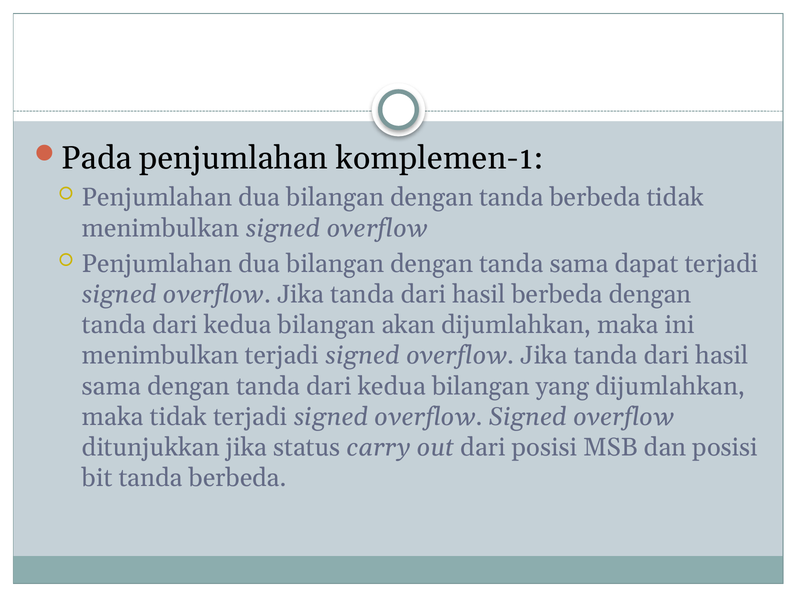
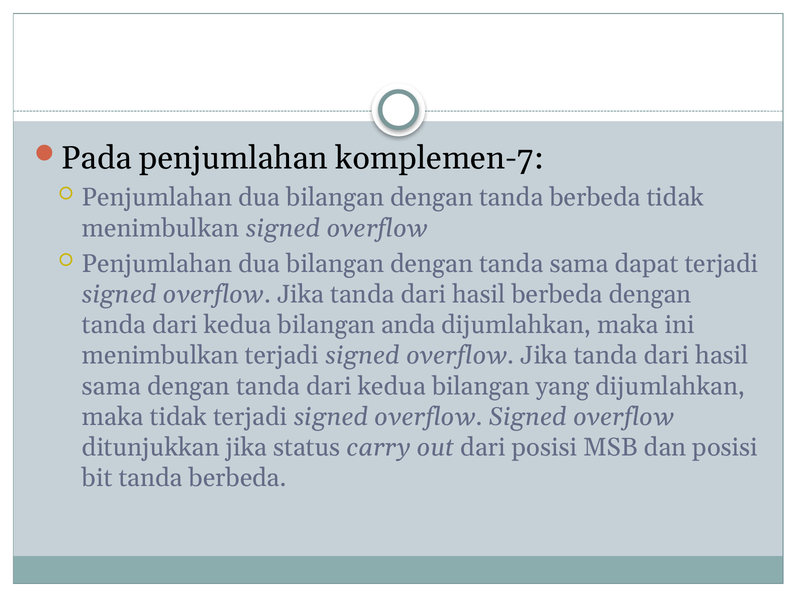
komplemen-1: komplemen-1 -> komplemen-7
akan: akan -> anda
